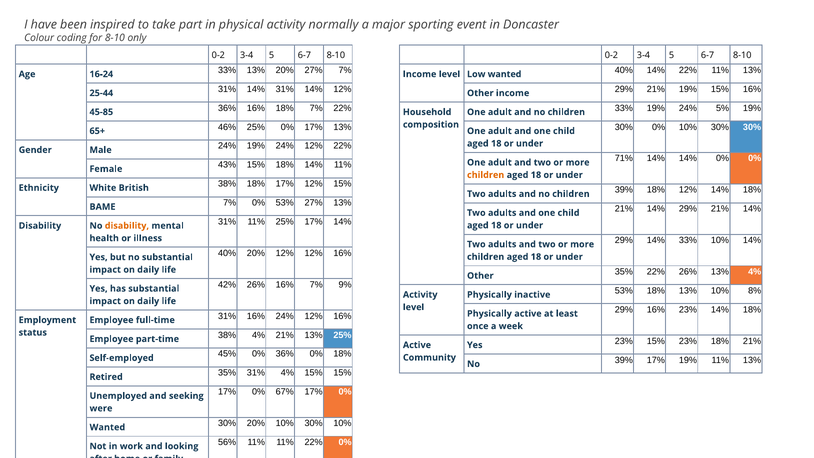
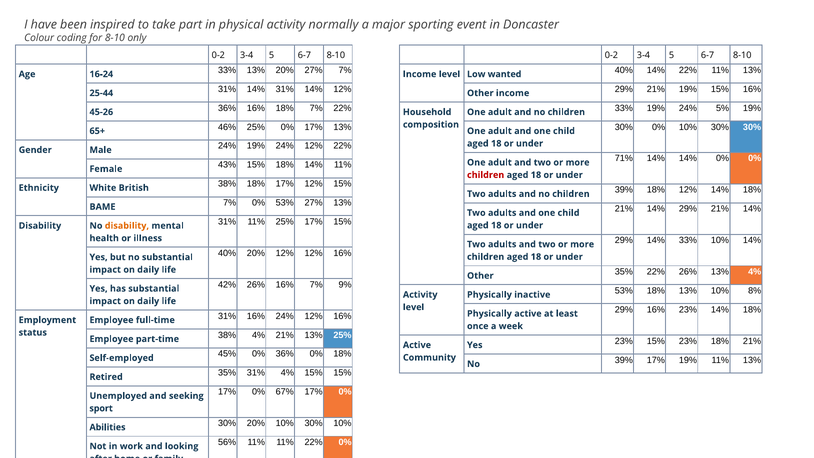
45-85: 45-85 -> 45-26
children at (486, 175) colour: orange -> red
17% 14%: 14% -> 15%
were: were -> sport
Wanted at (107, 427): Wanted -> Abilities
